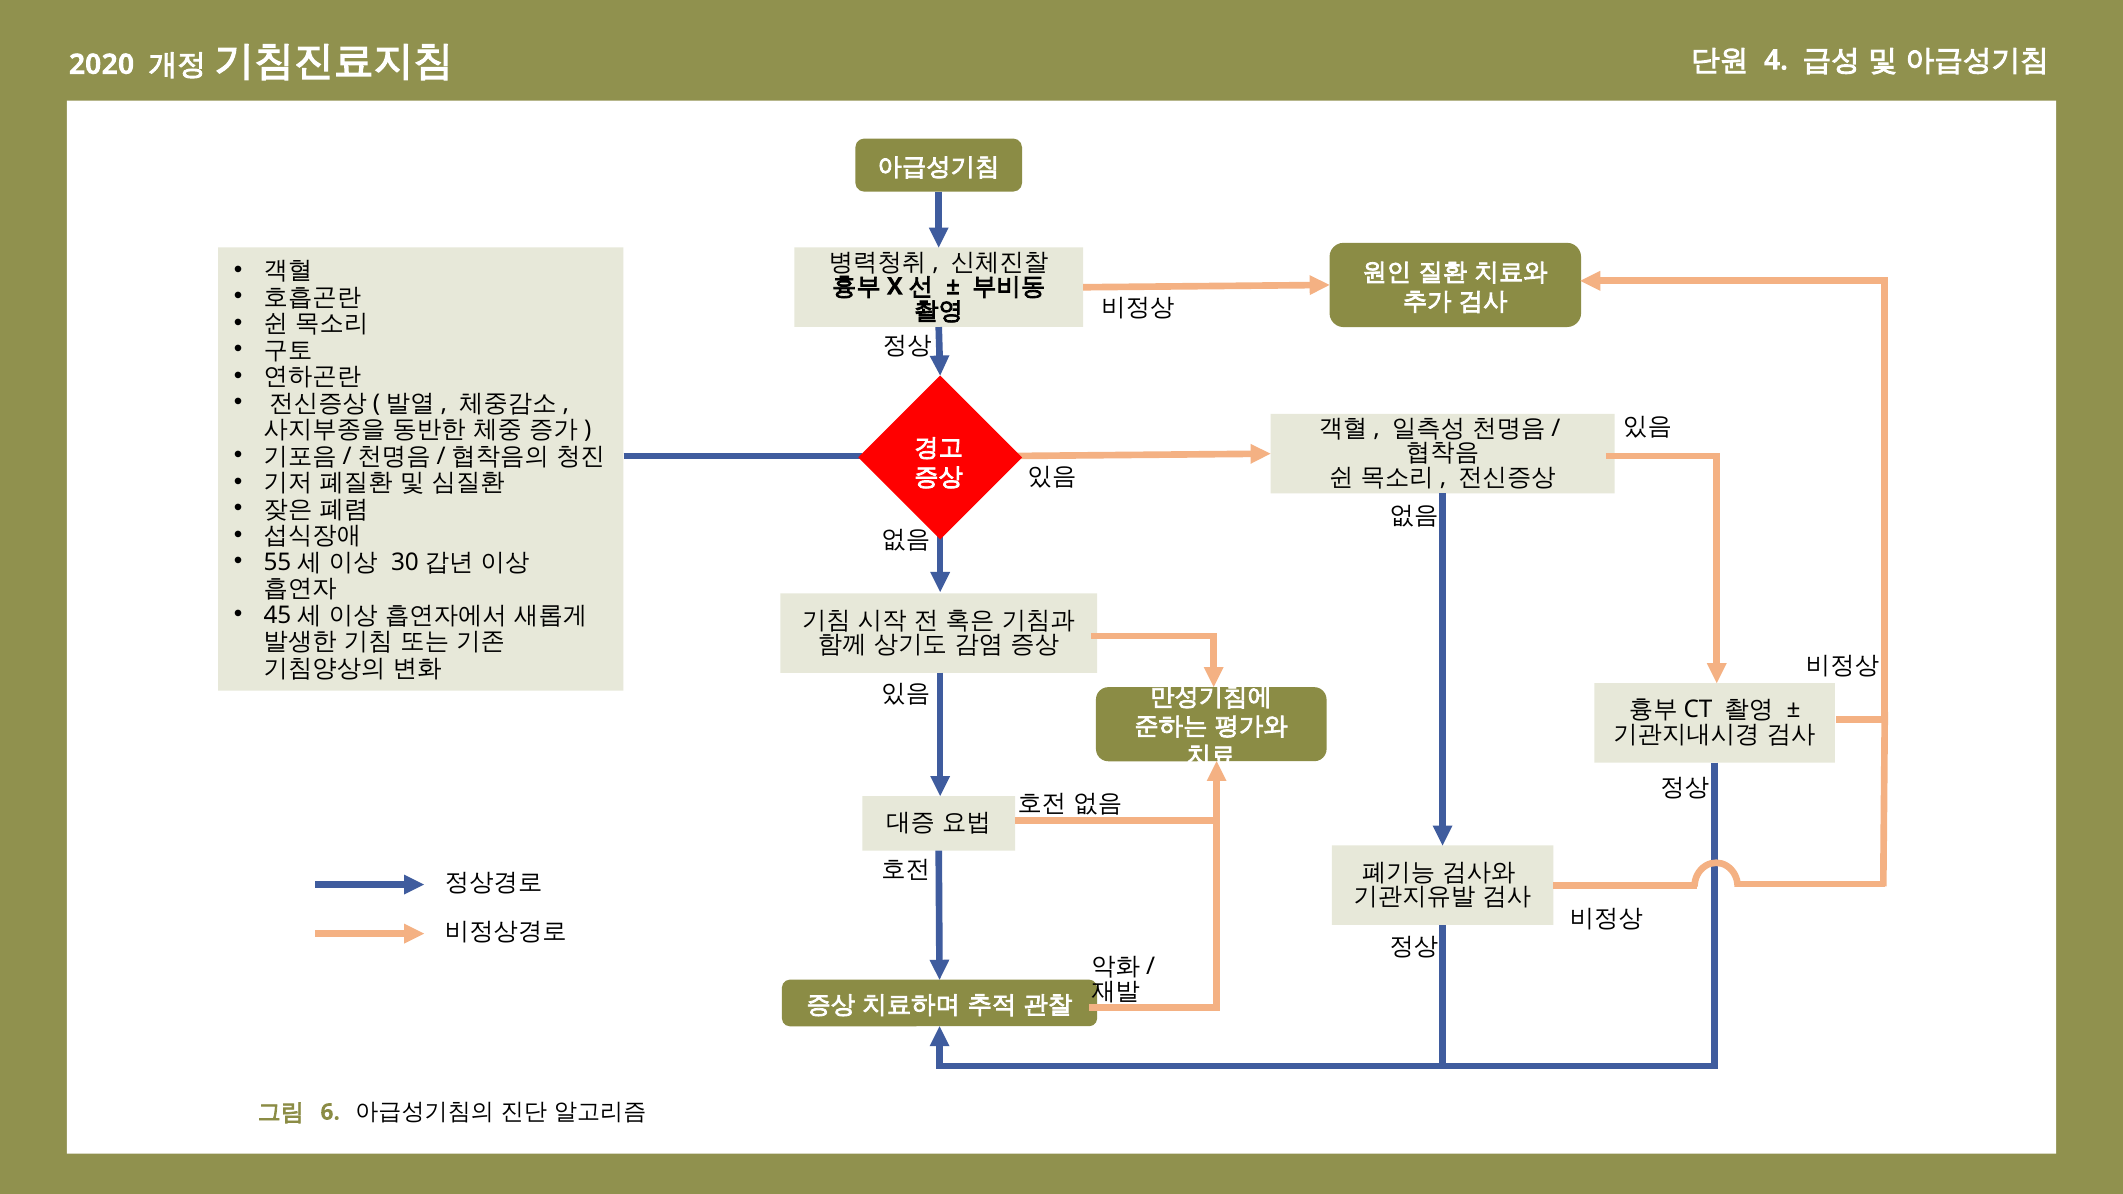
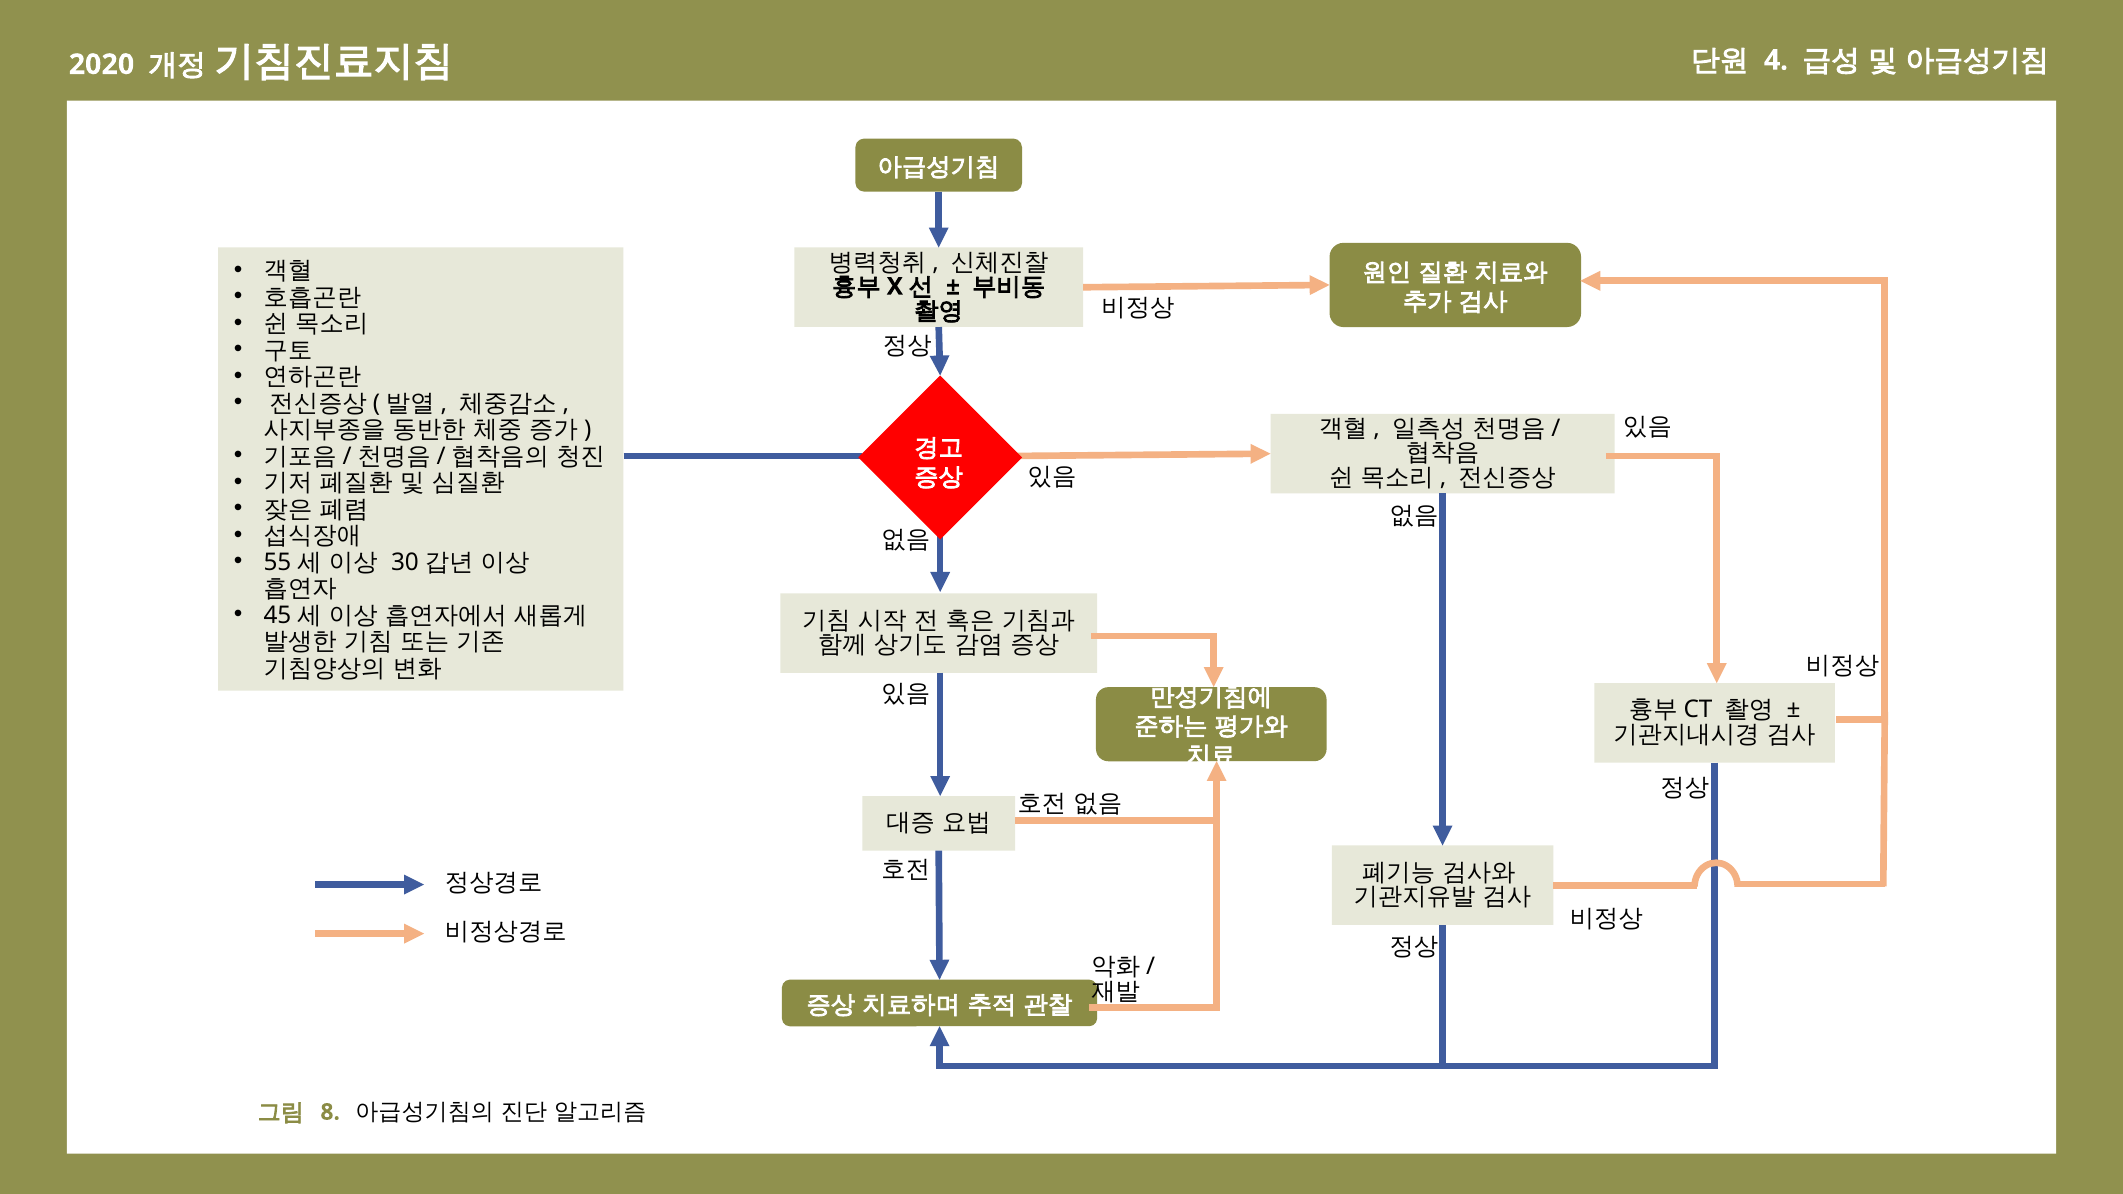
6: 6 -> 8
